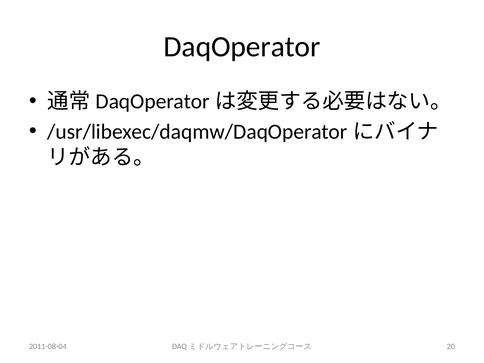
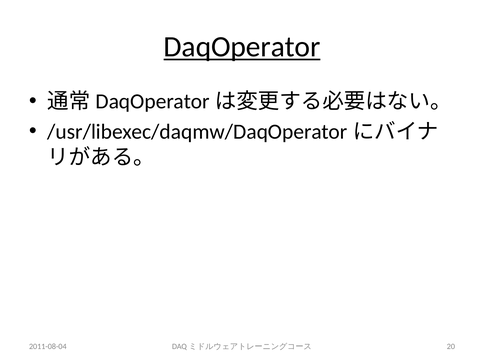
DaqOperator underline: none -> present
